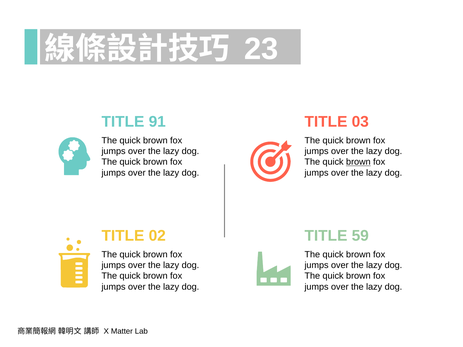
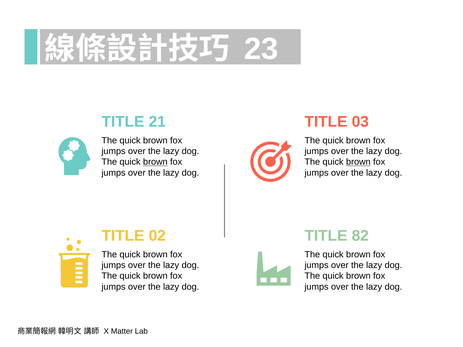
91: 91 -> 21
brown at (155, 162) underline: none -> present
59: 59 -> 82
